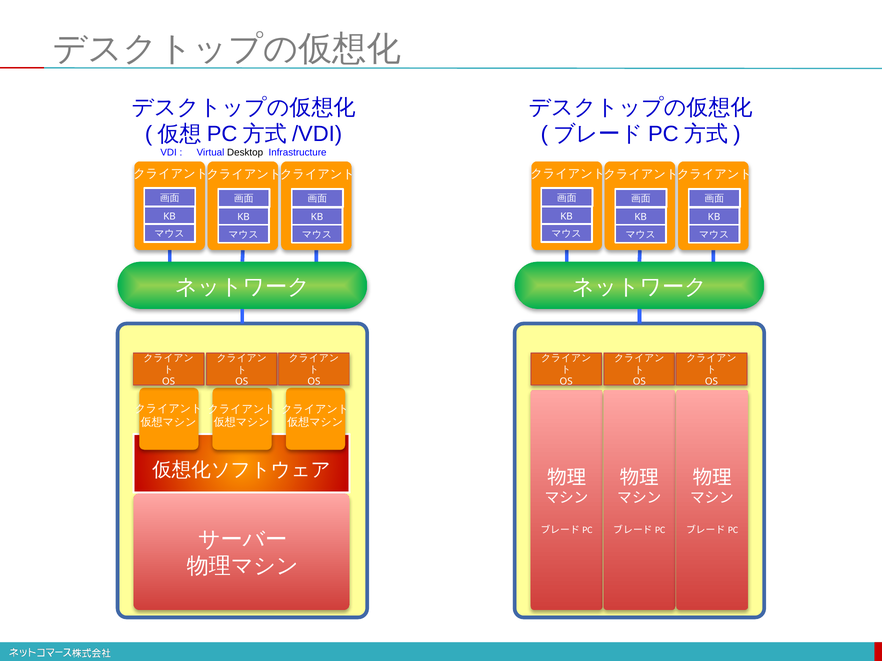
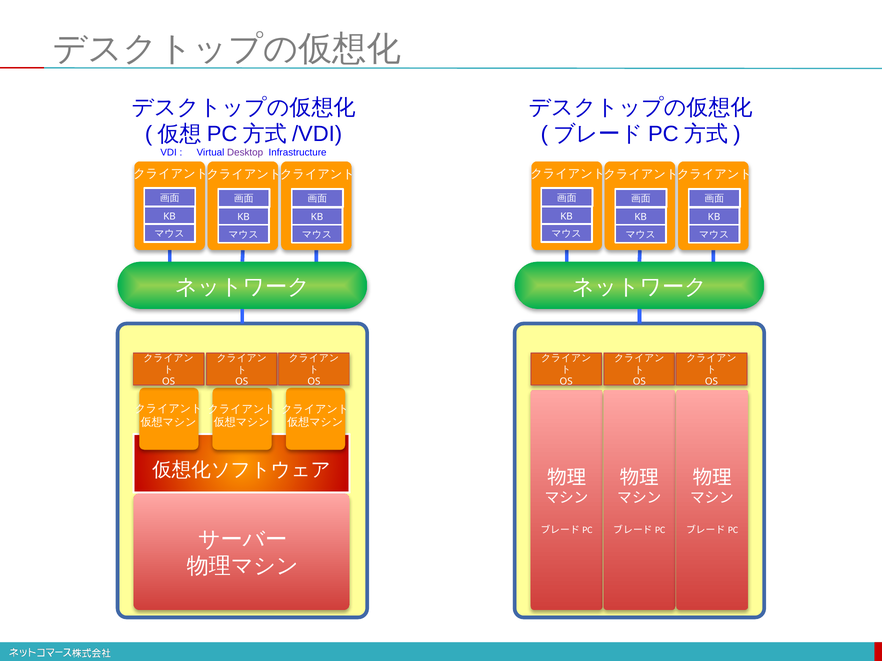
Desktop colour: black -> purple
